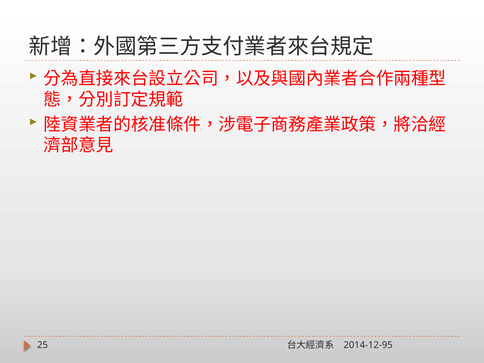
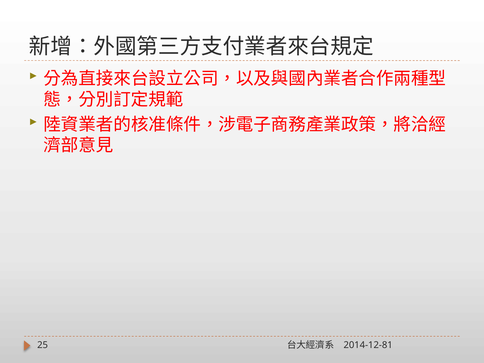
2014-12-95: 2014-12-95 -> 2014-12-81
